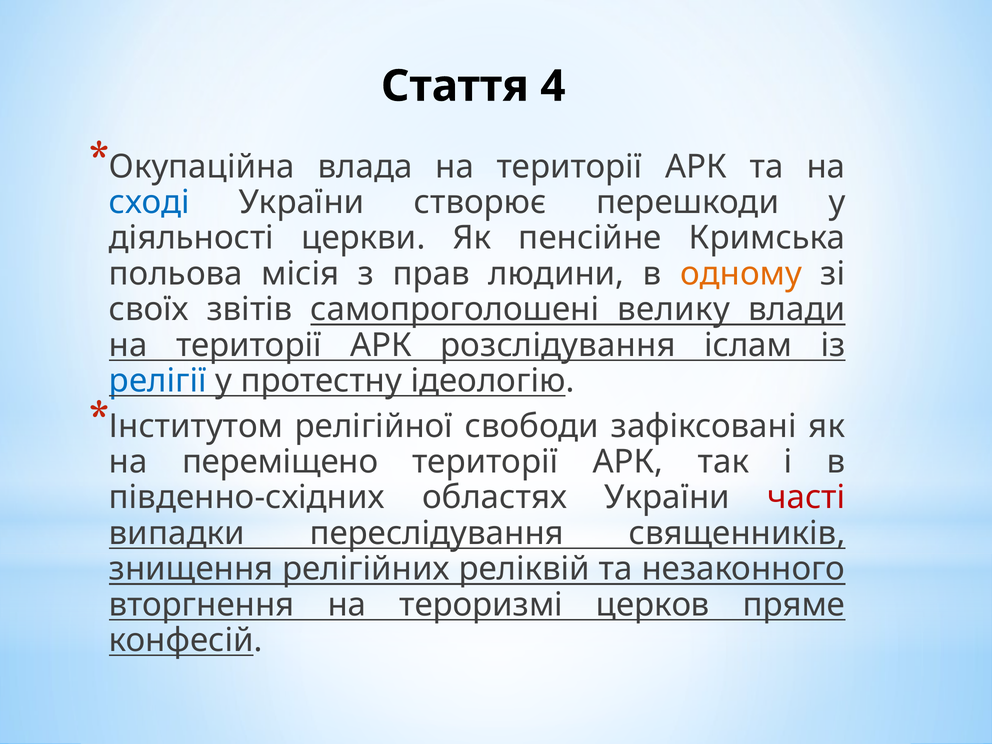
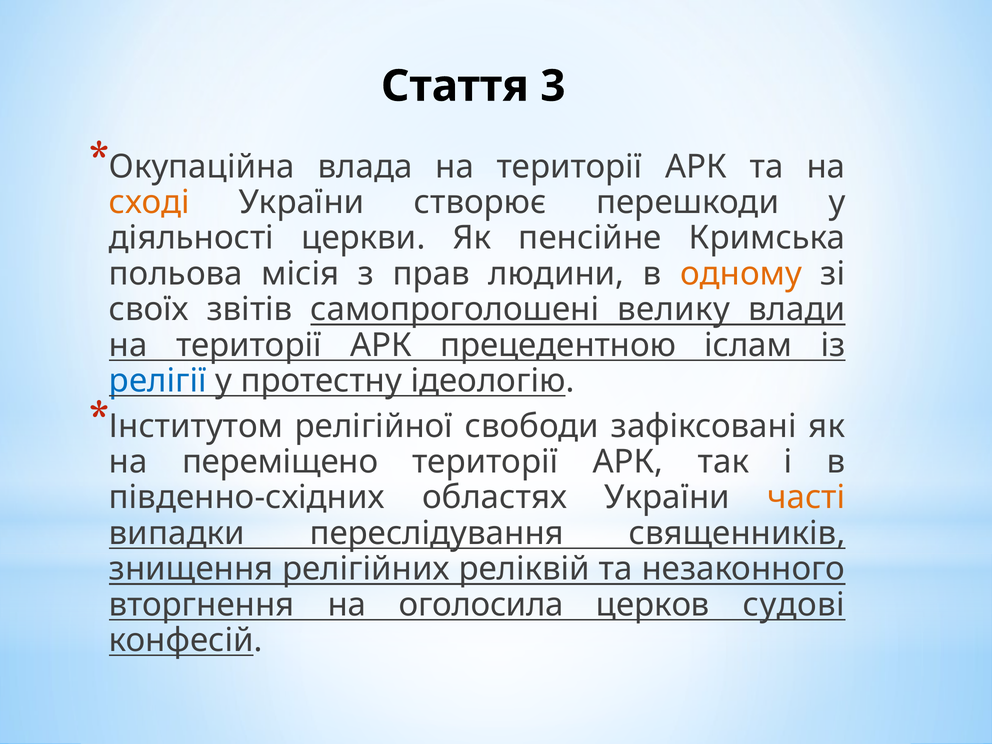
4: 4 -> 3
сході colour: blue -> orange
розслідування: розслідування -> прецедентною
часті colour: red -> orange
тероризмі: тероризмі -> оголосила
пряме: пряме -> судові
